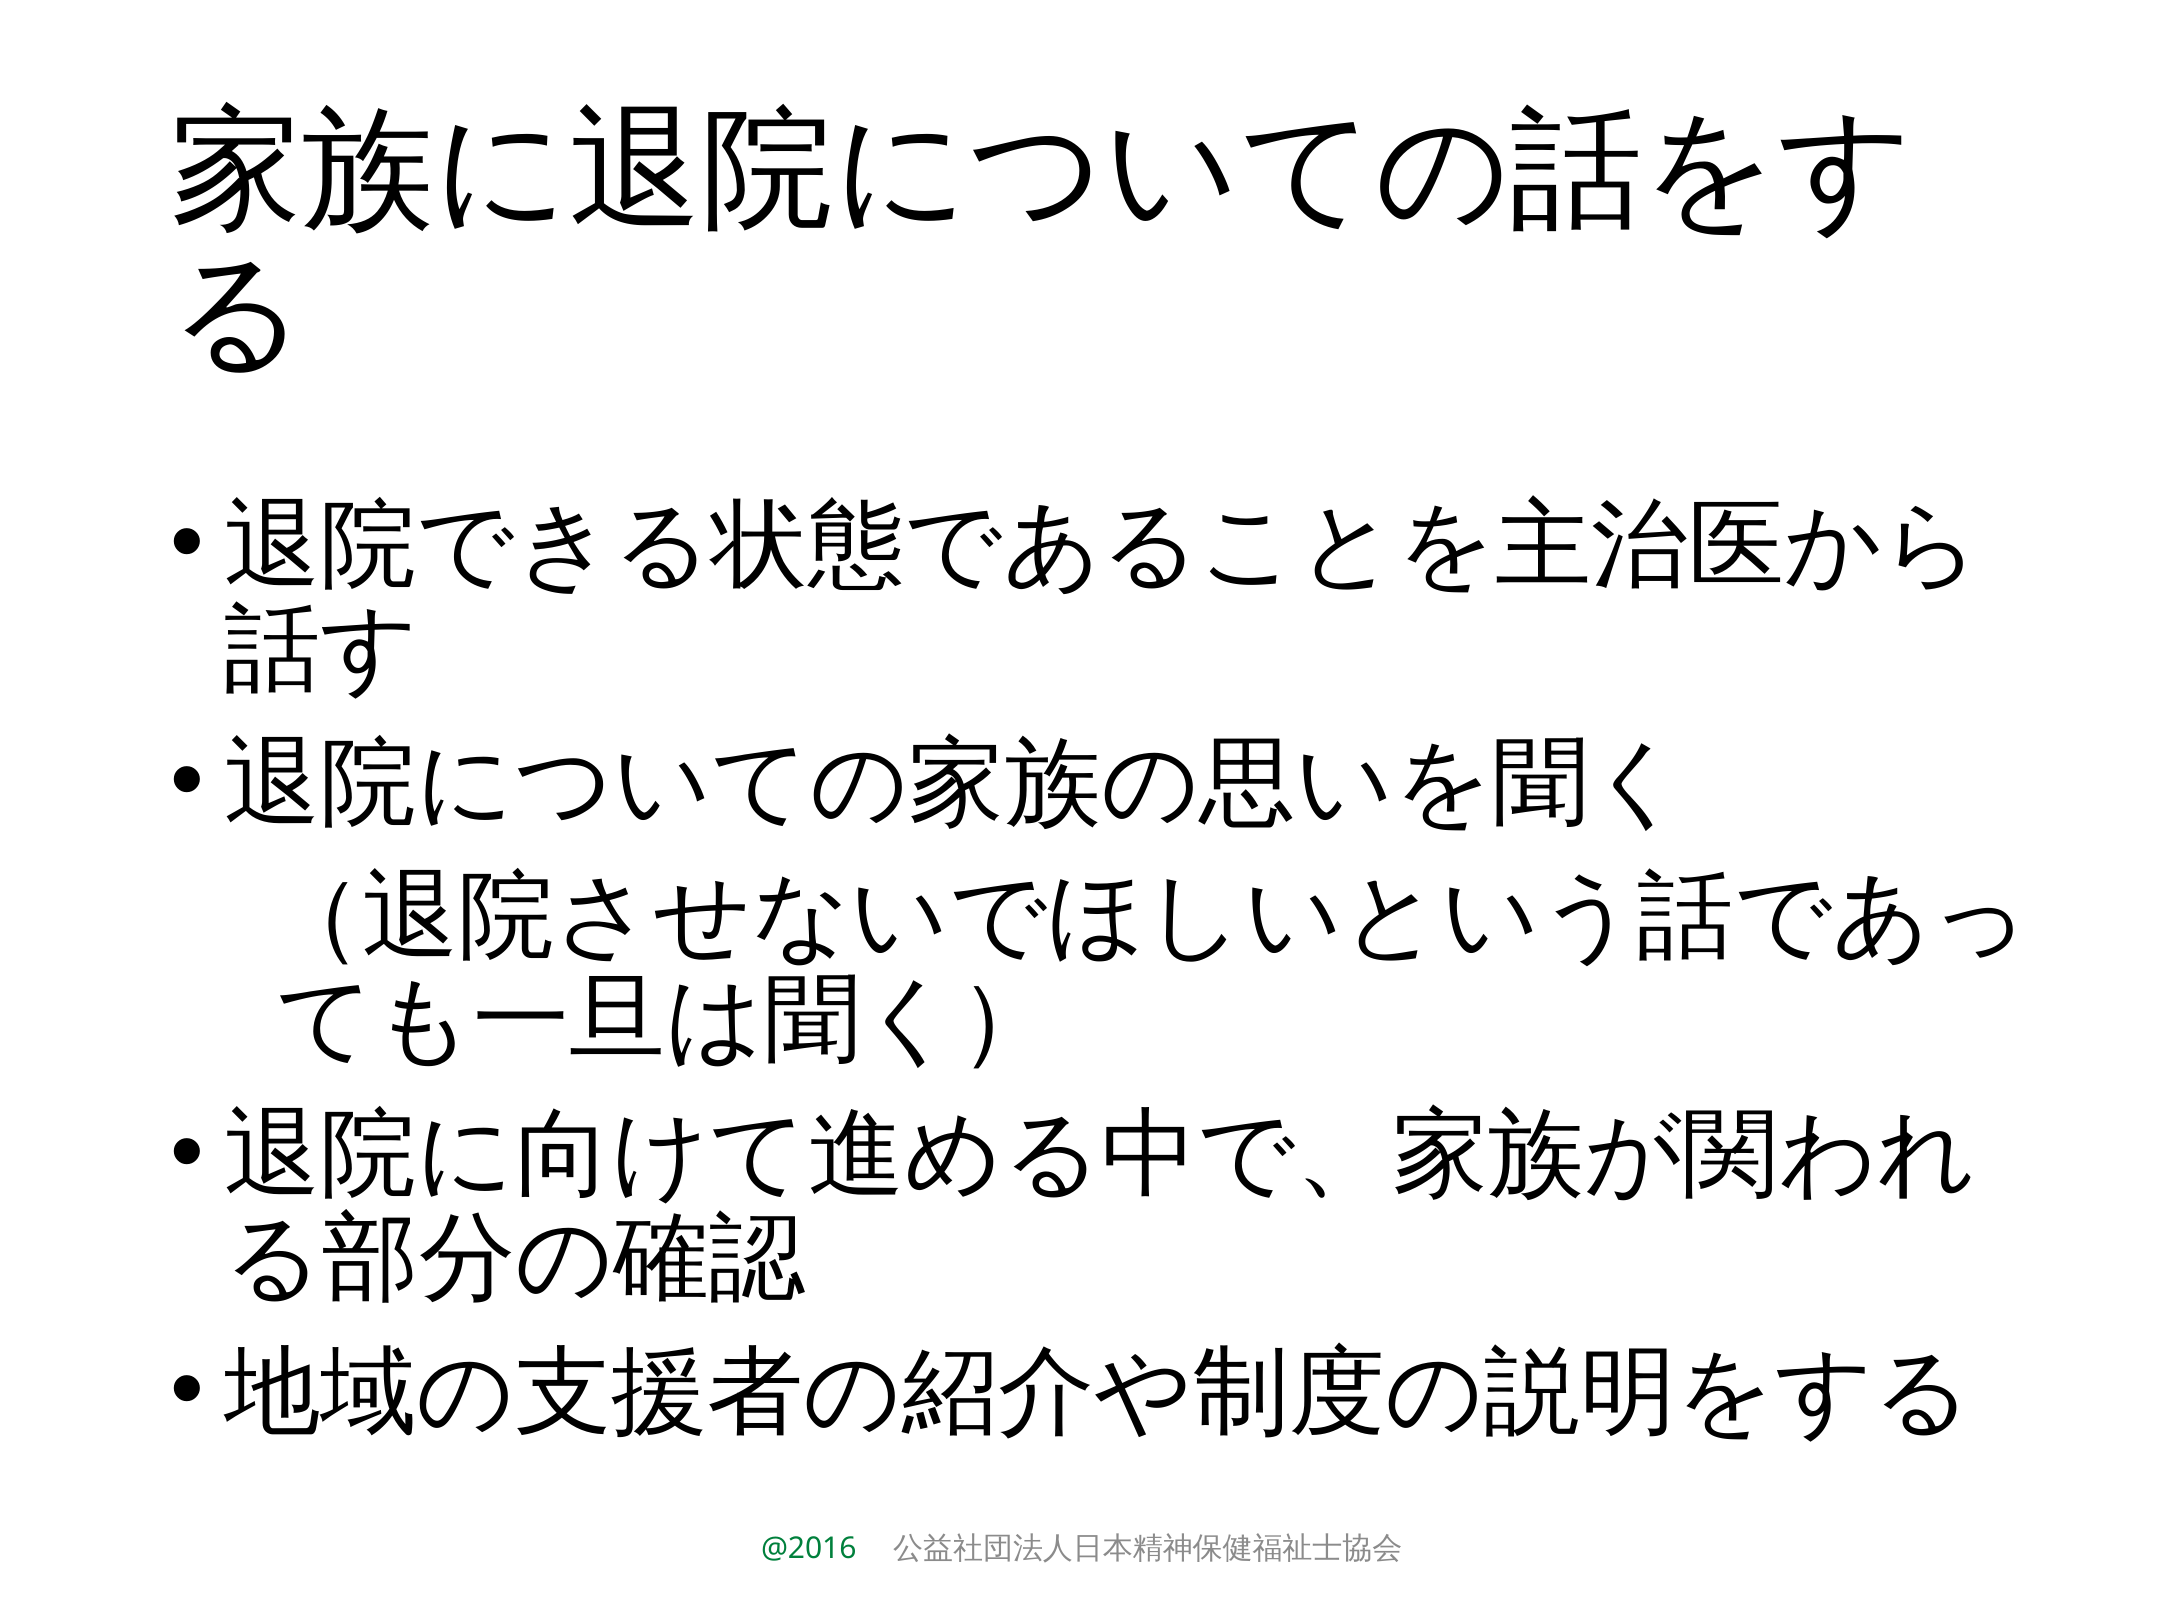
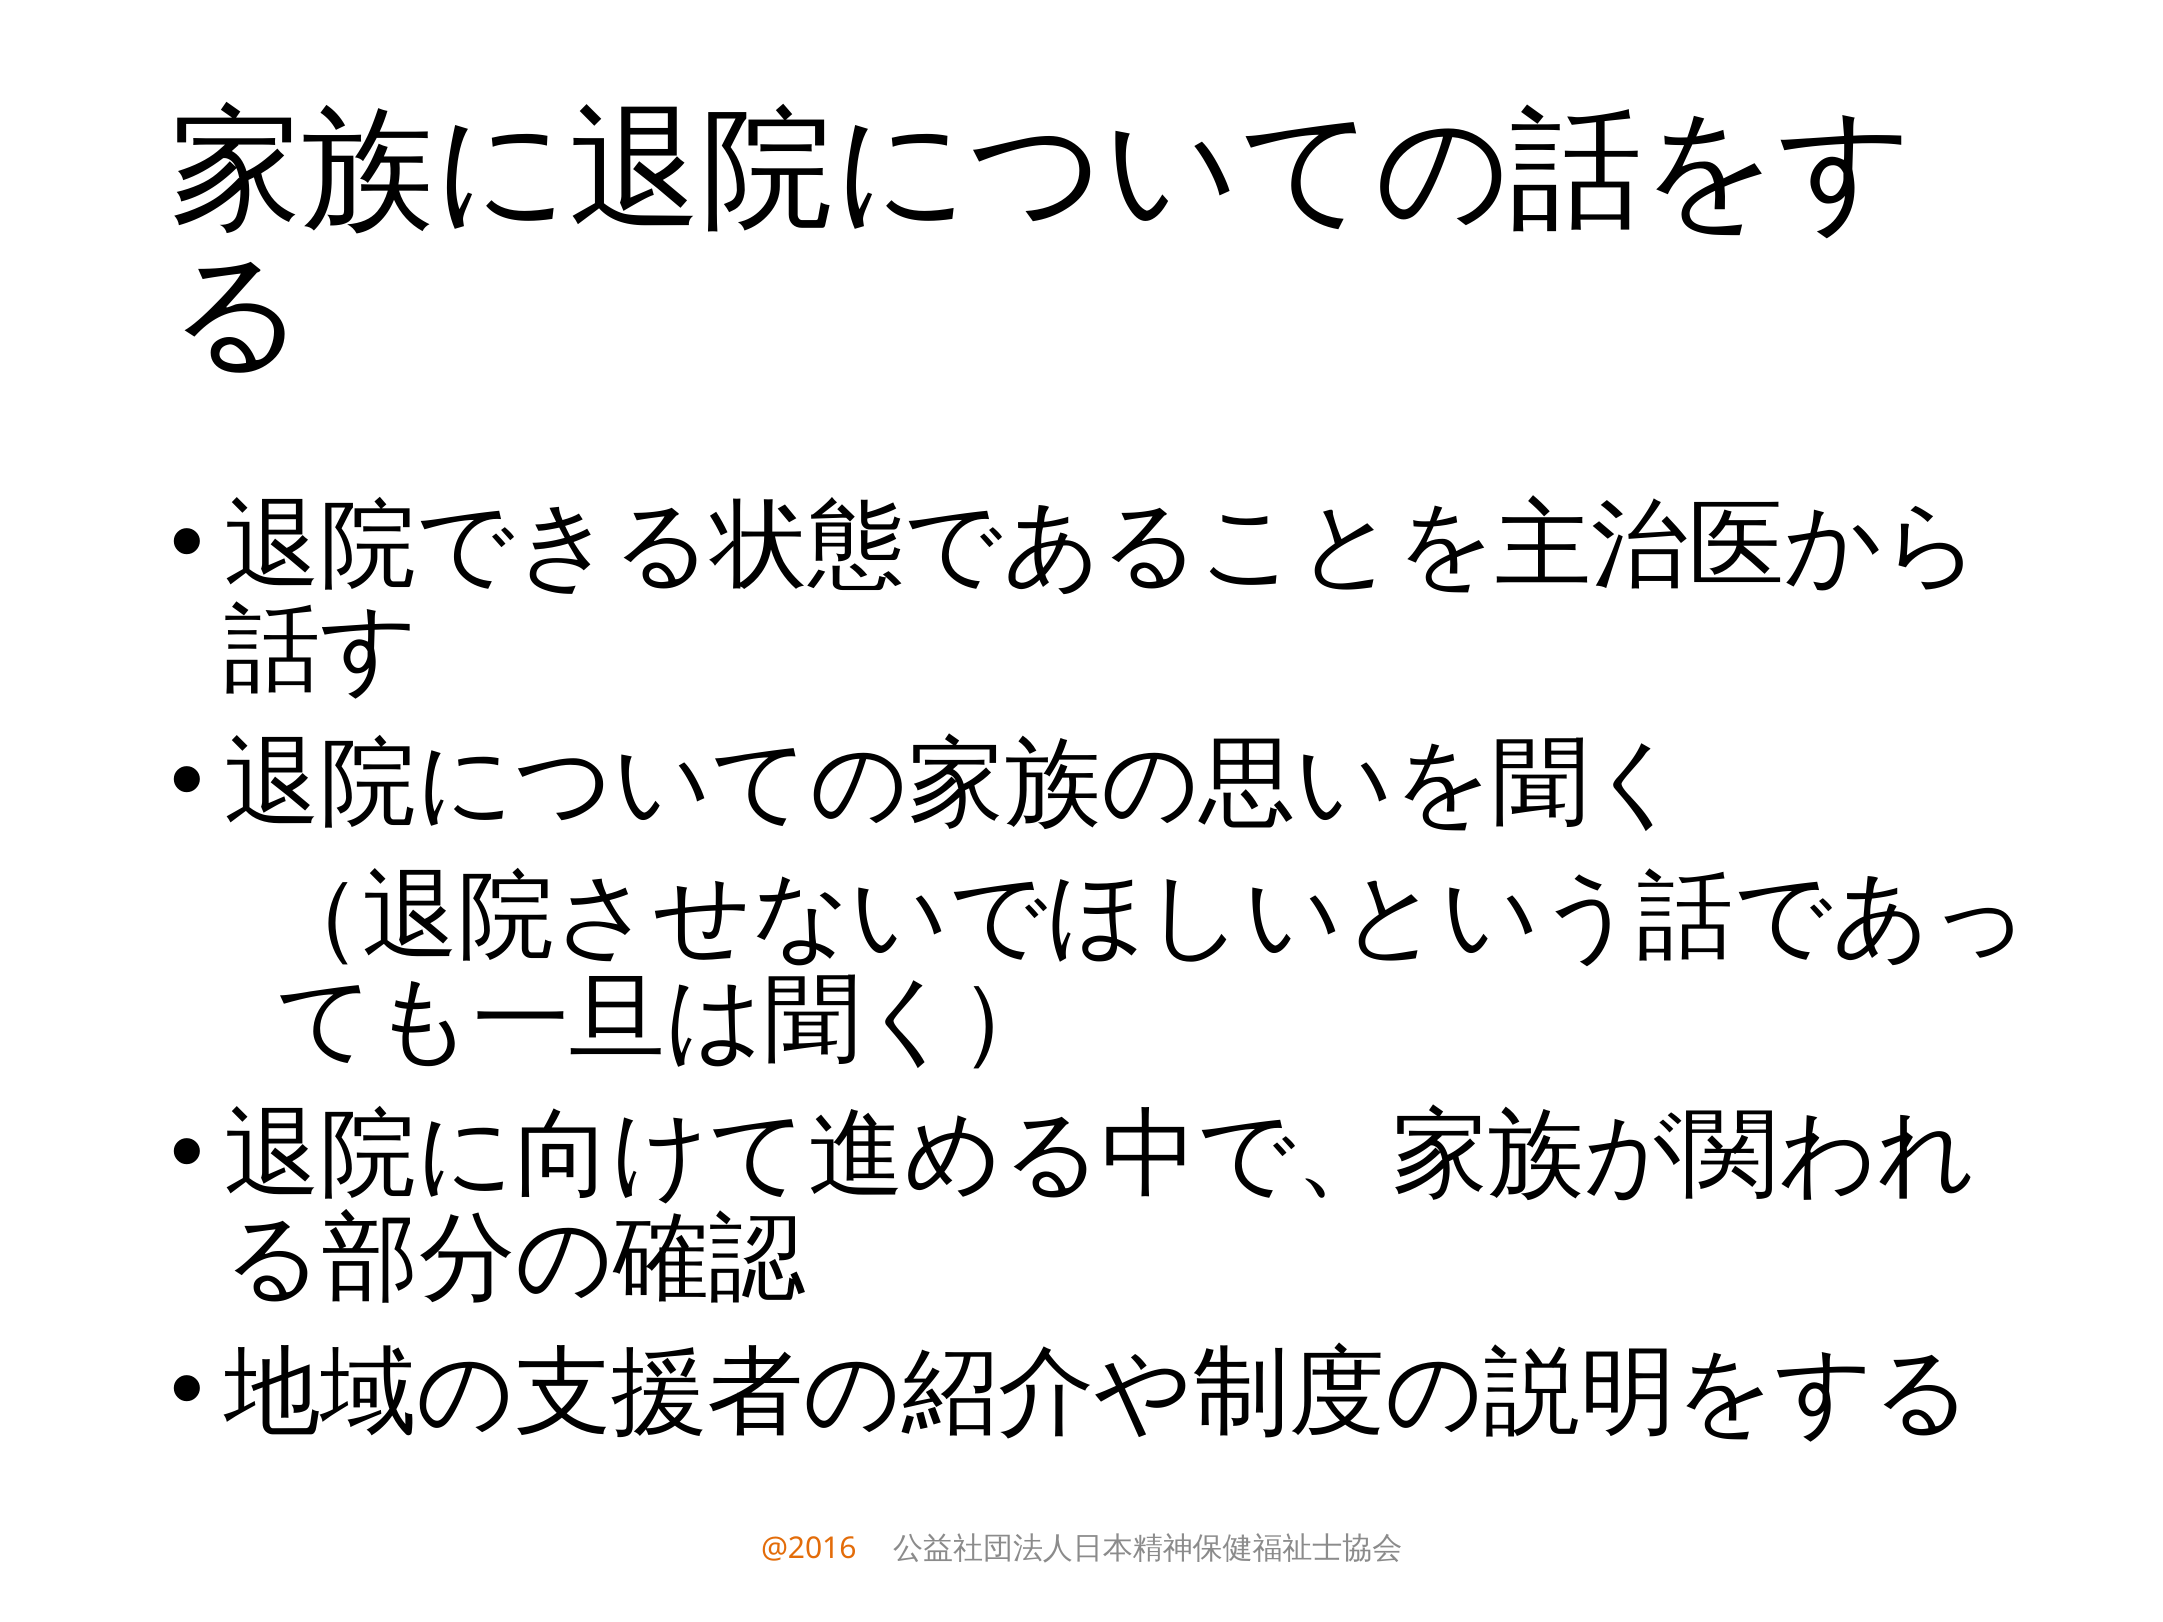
@2016 colour: green -> orange
